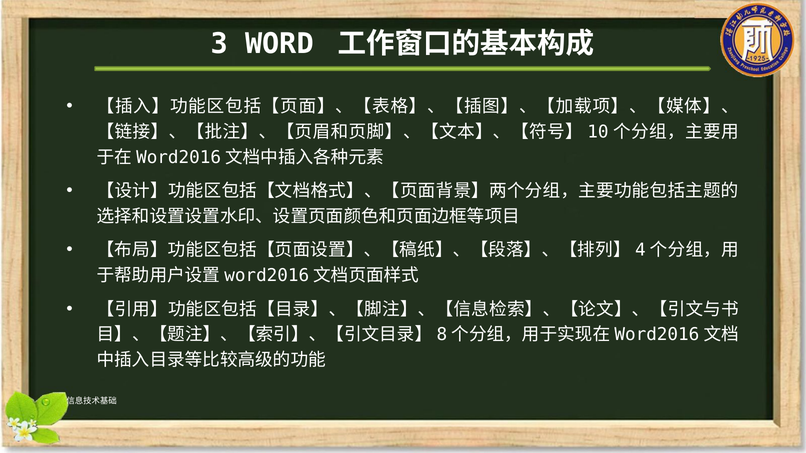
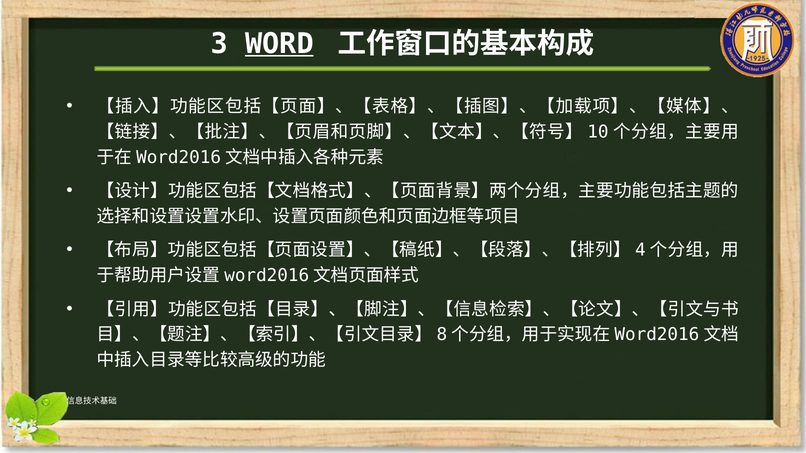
WORD underline: none -> present
